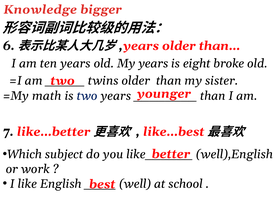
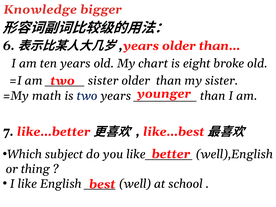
My years: years -> chart
twins at (103, 81): twins -> sister
work: work -> thing
